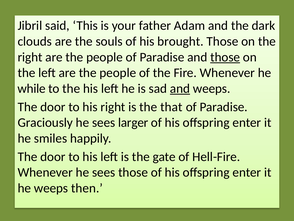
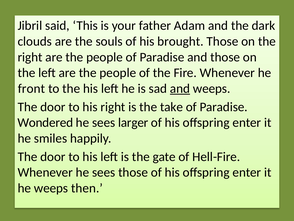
those at (225, 57) underline: present -> none
while: while -> front
that: that -> take
Graciously: Graciously -> Wondered
